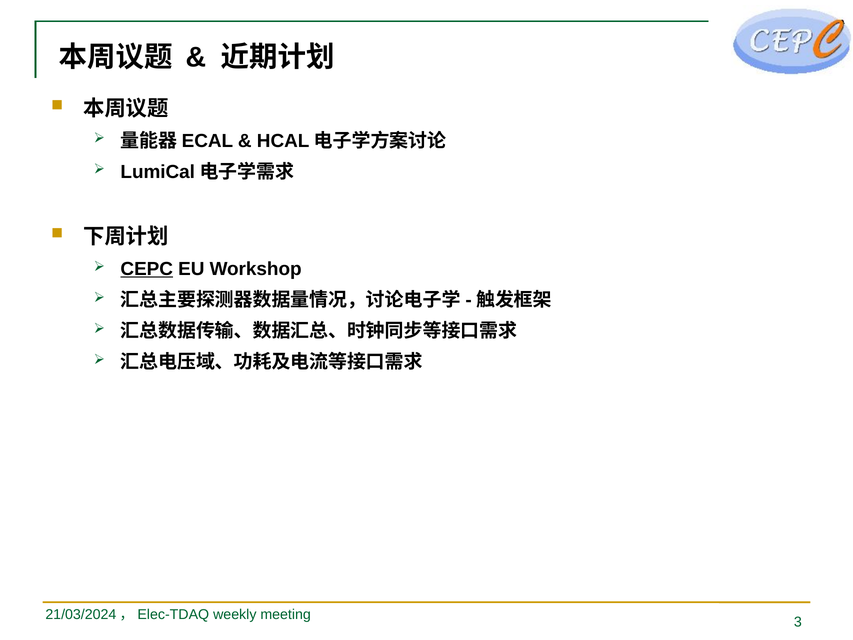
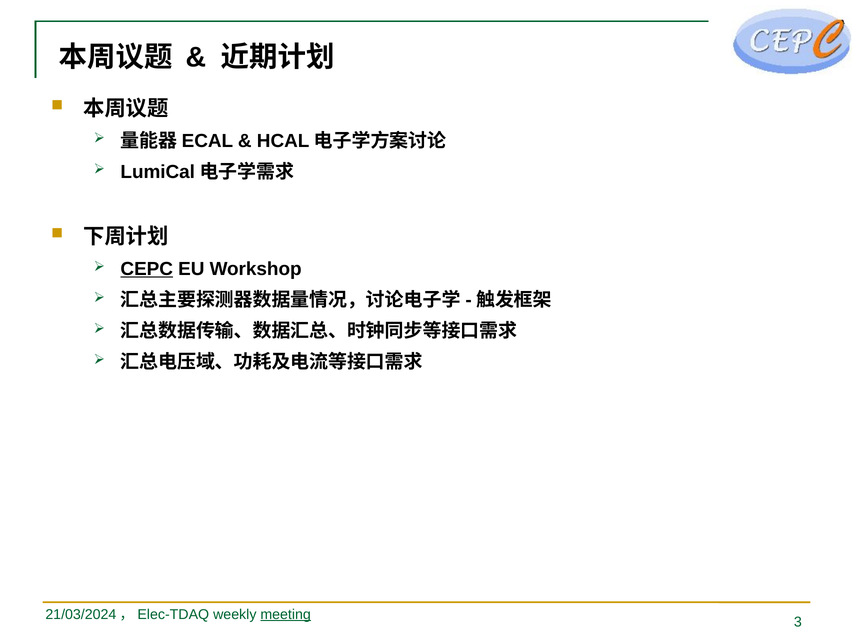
meeting underline: none -> present
